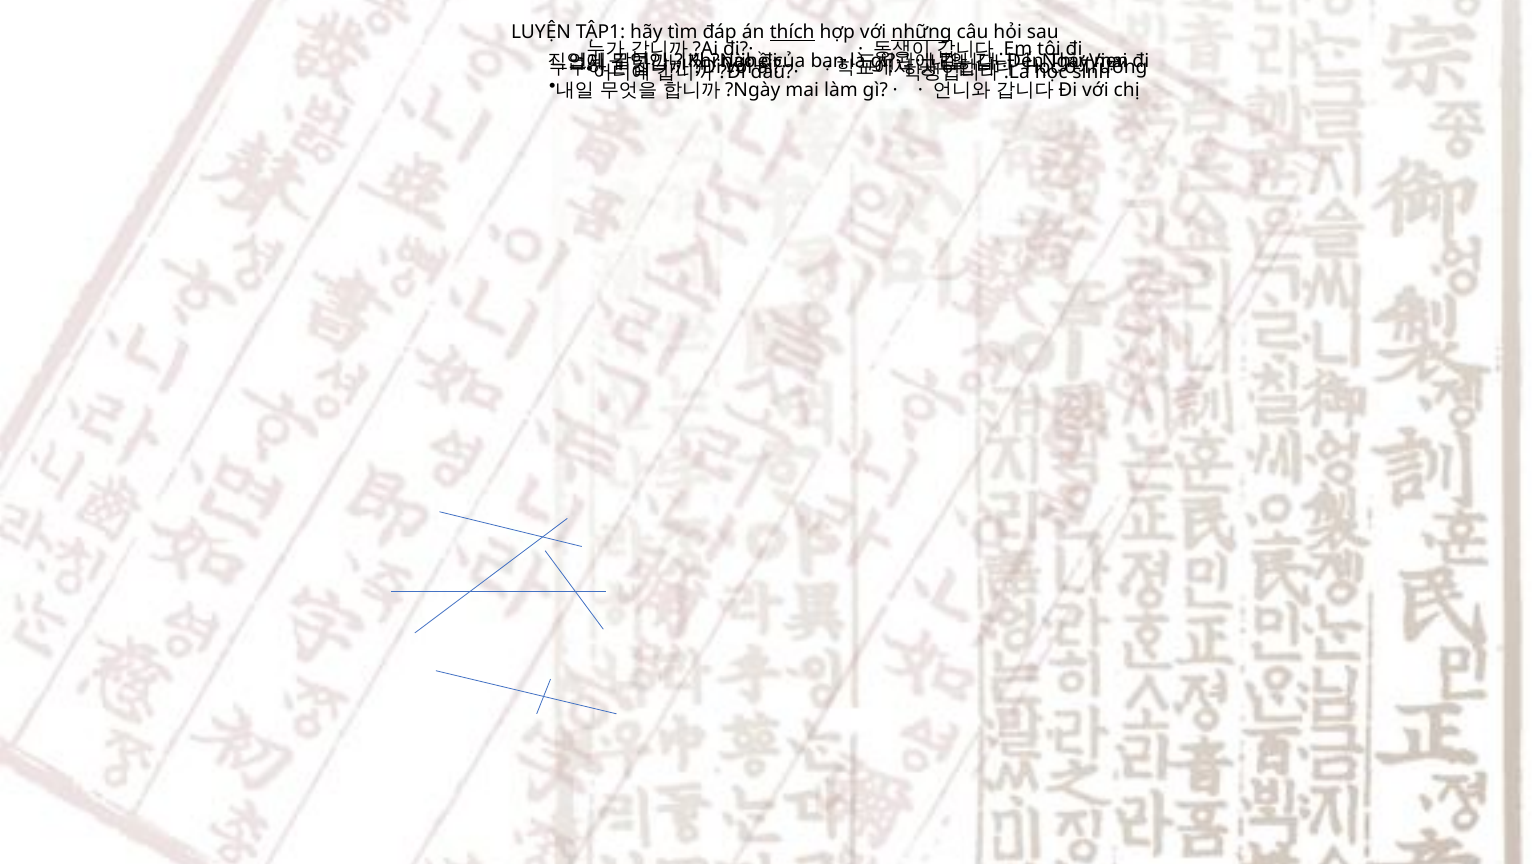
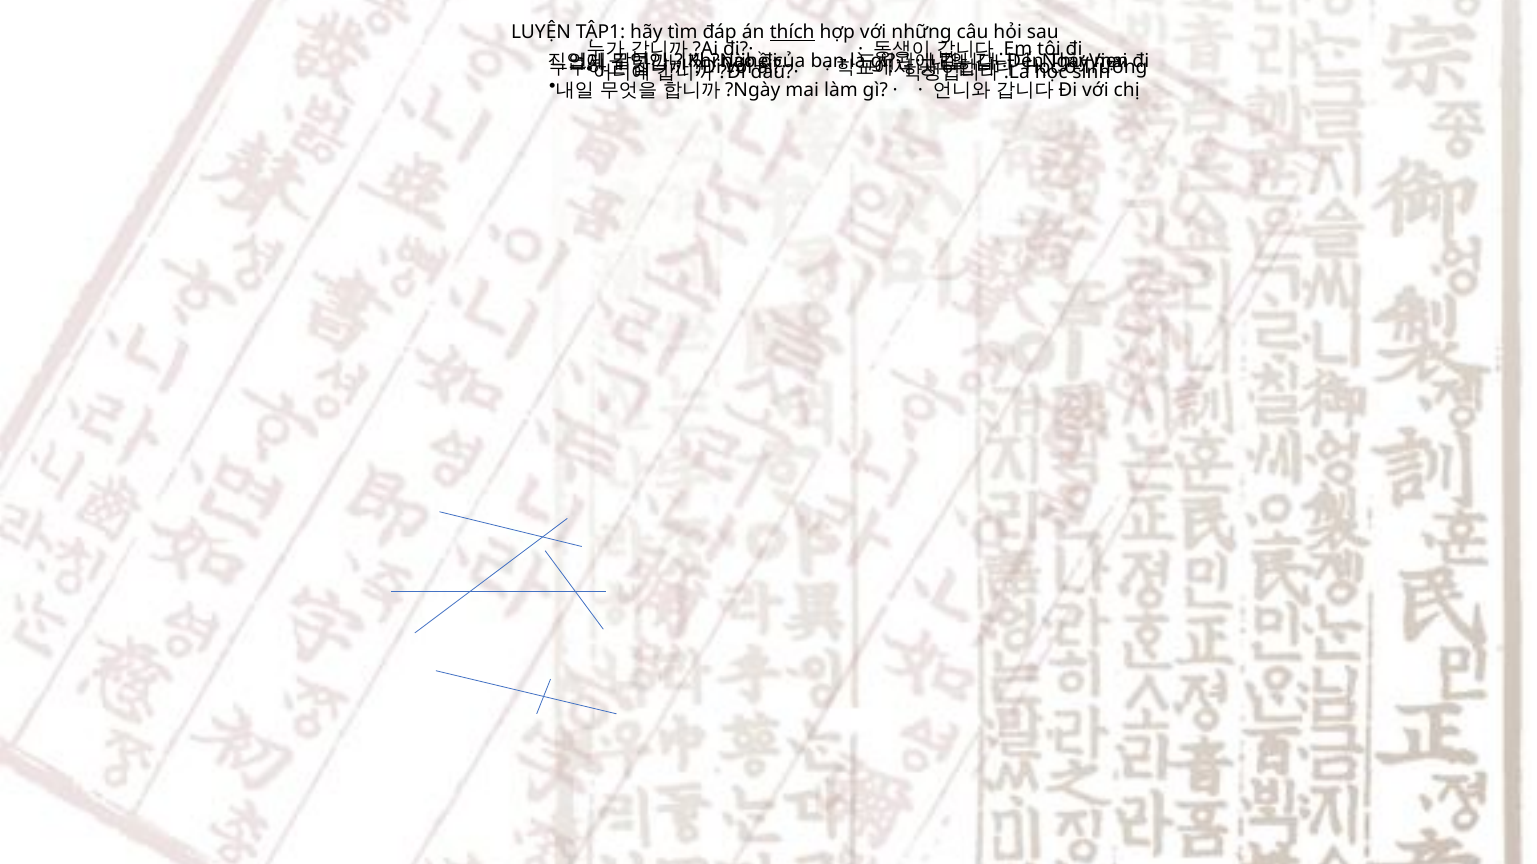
những underline: present -> none
